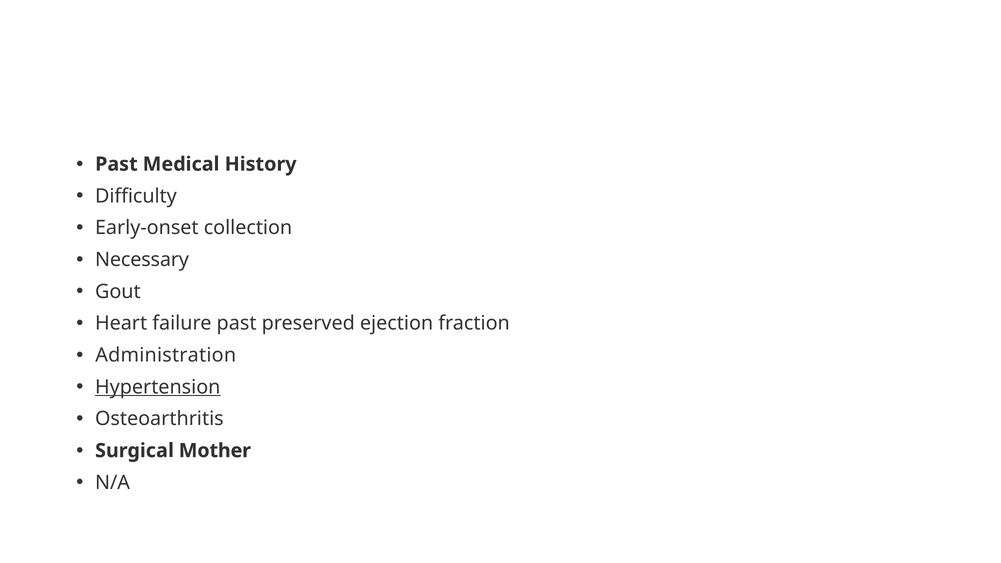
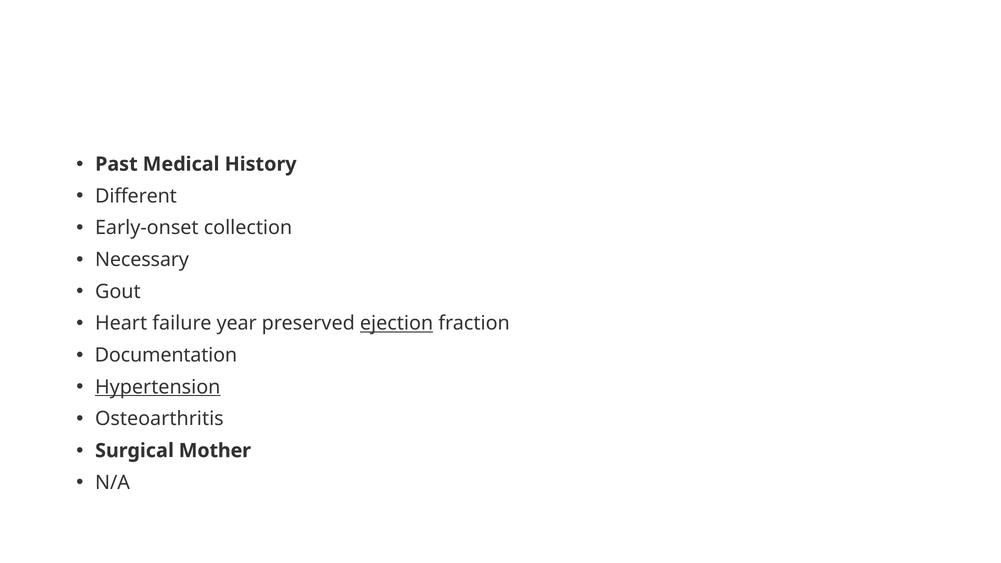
Difficulty: Difficulty -> Different
failure past: past -> year
ejection underline: none -> present
Administration: Administration -> Documentation
